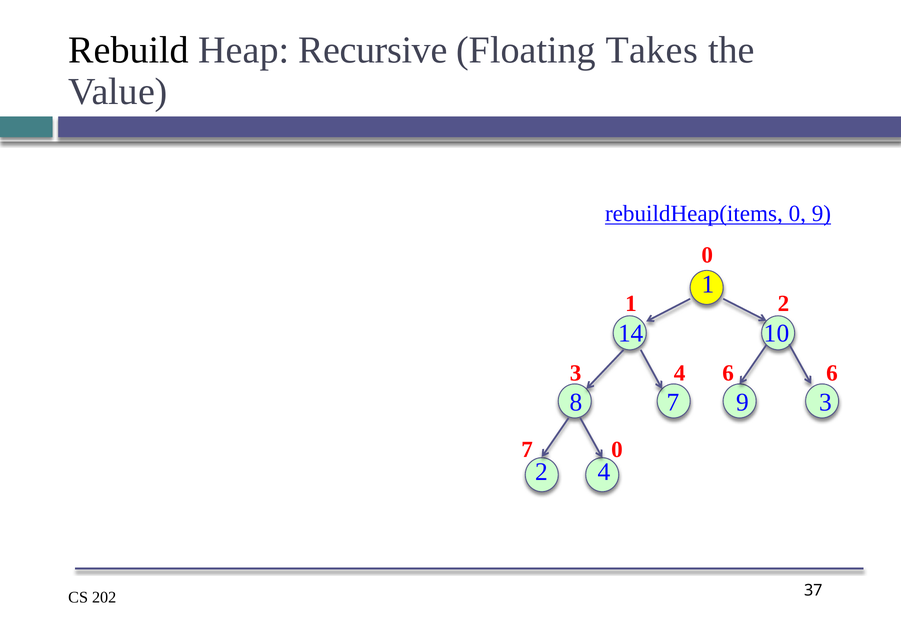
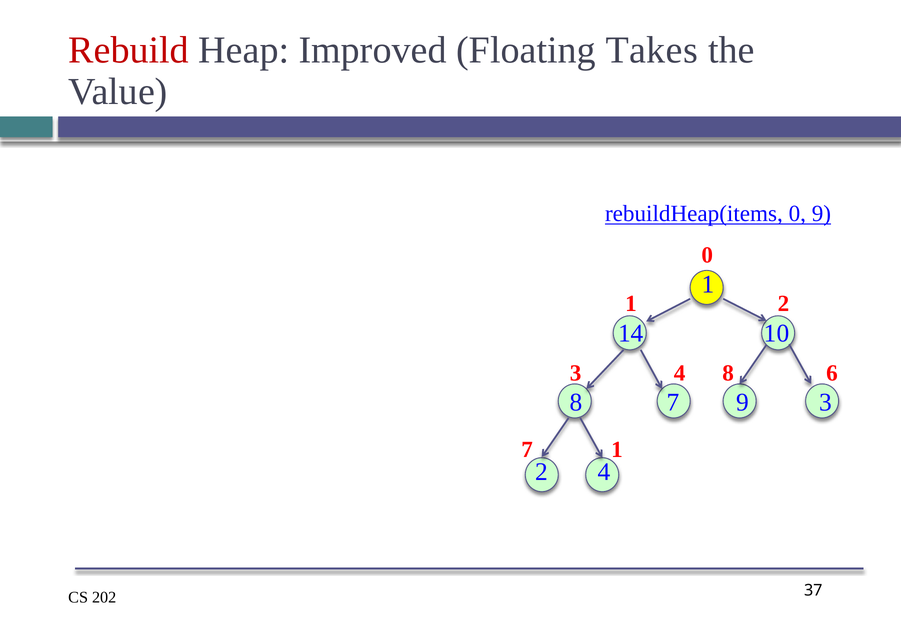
Rebuild colour: black -> red
Recursive: Recursive -> Improved
4 6: 6 -> 8
7 0: 0 -> 1
